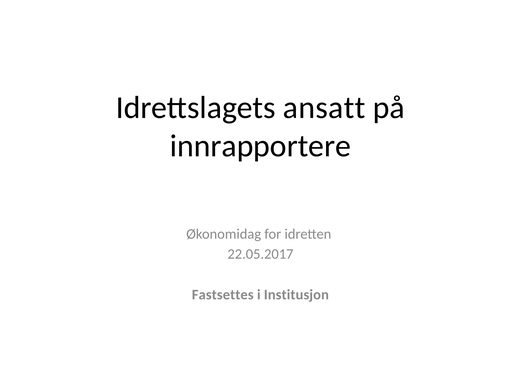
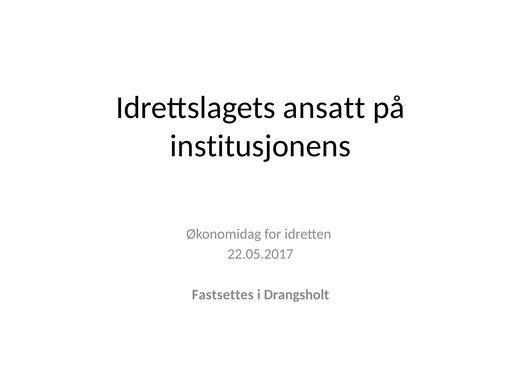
innrapportere: innrapportere -> institusjonens
Institusjon: Institusjon -> Drangsholt
